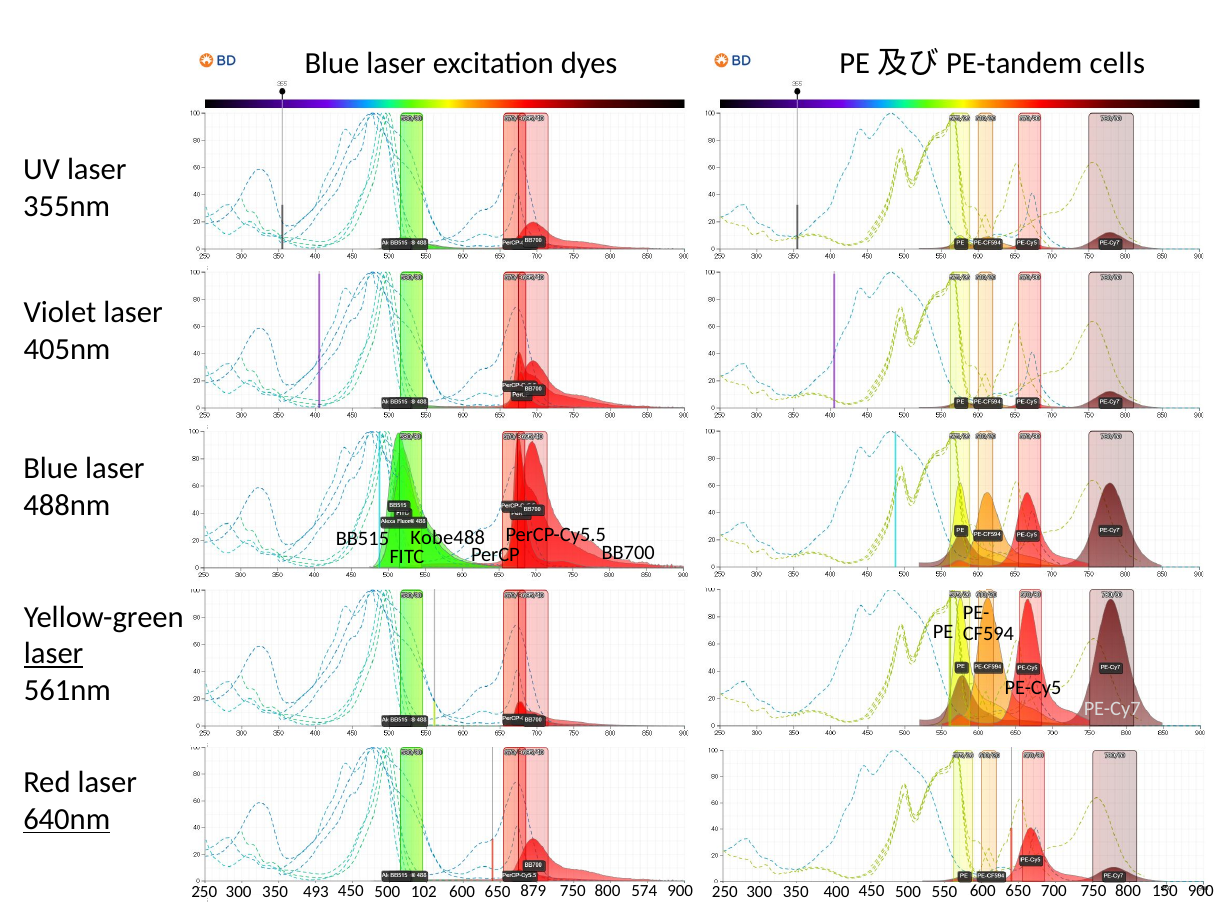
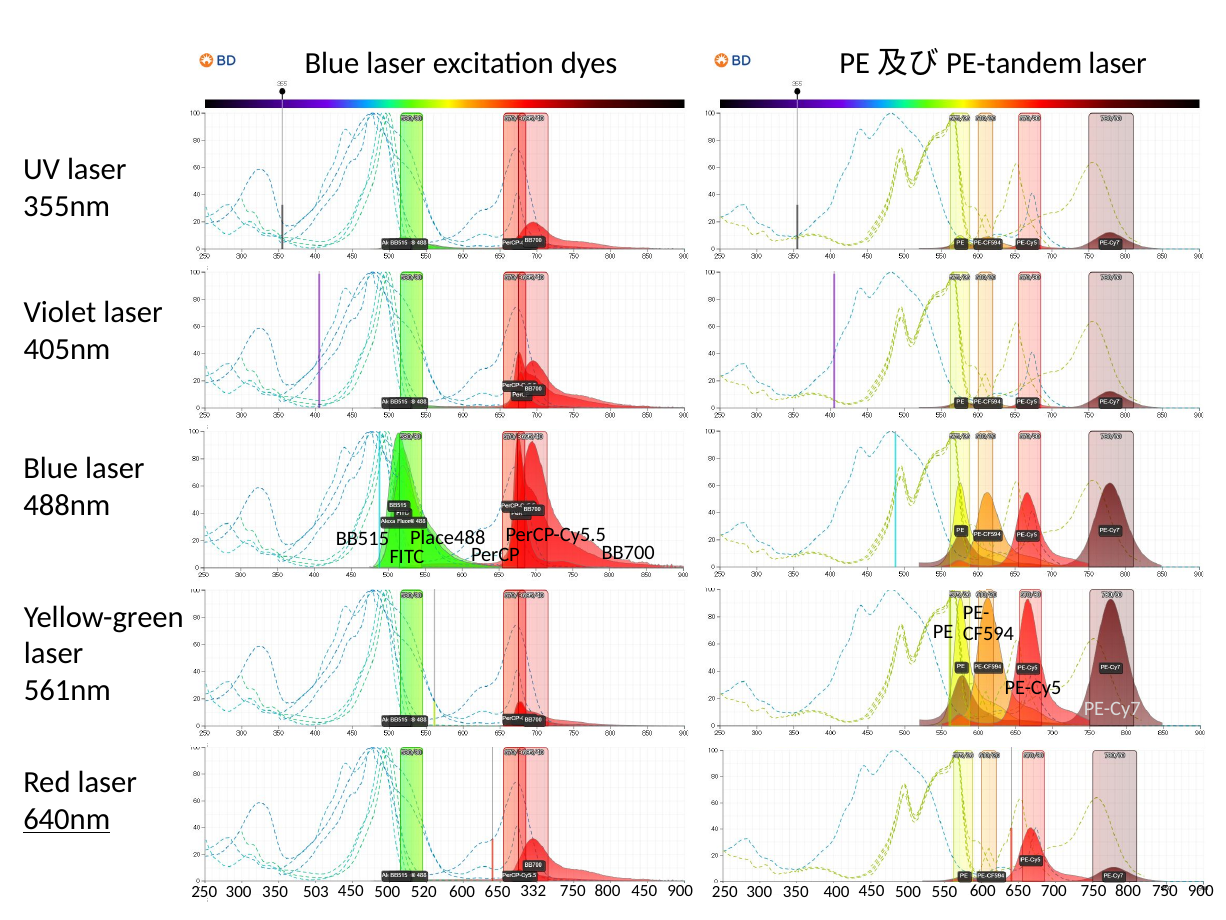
cells at (1117, 63): cells -> laser
Kobe488: Kobe488 -> Place488
laser at (54, 653) underline: present -> none
493: 493 -> 503
102: 102 -> 520
879: 879 -> 332
800 574: 574 -> 450
800 150: 150 -> 750
